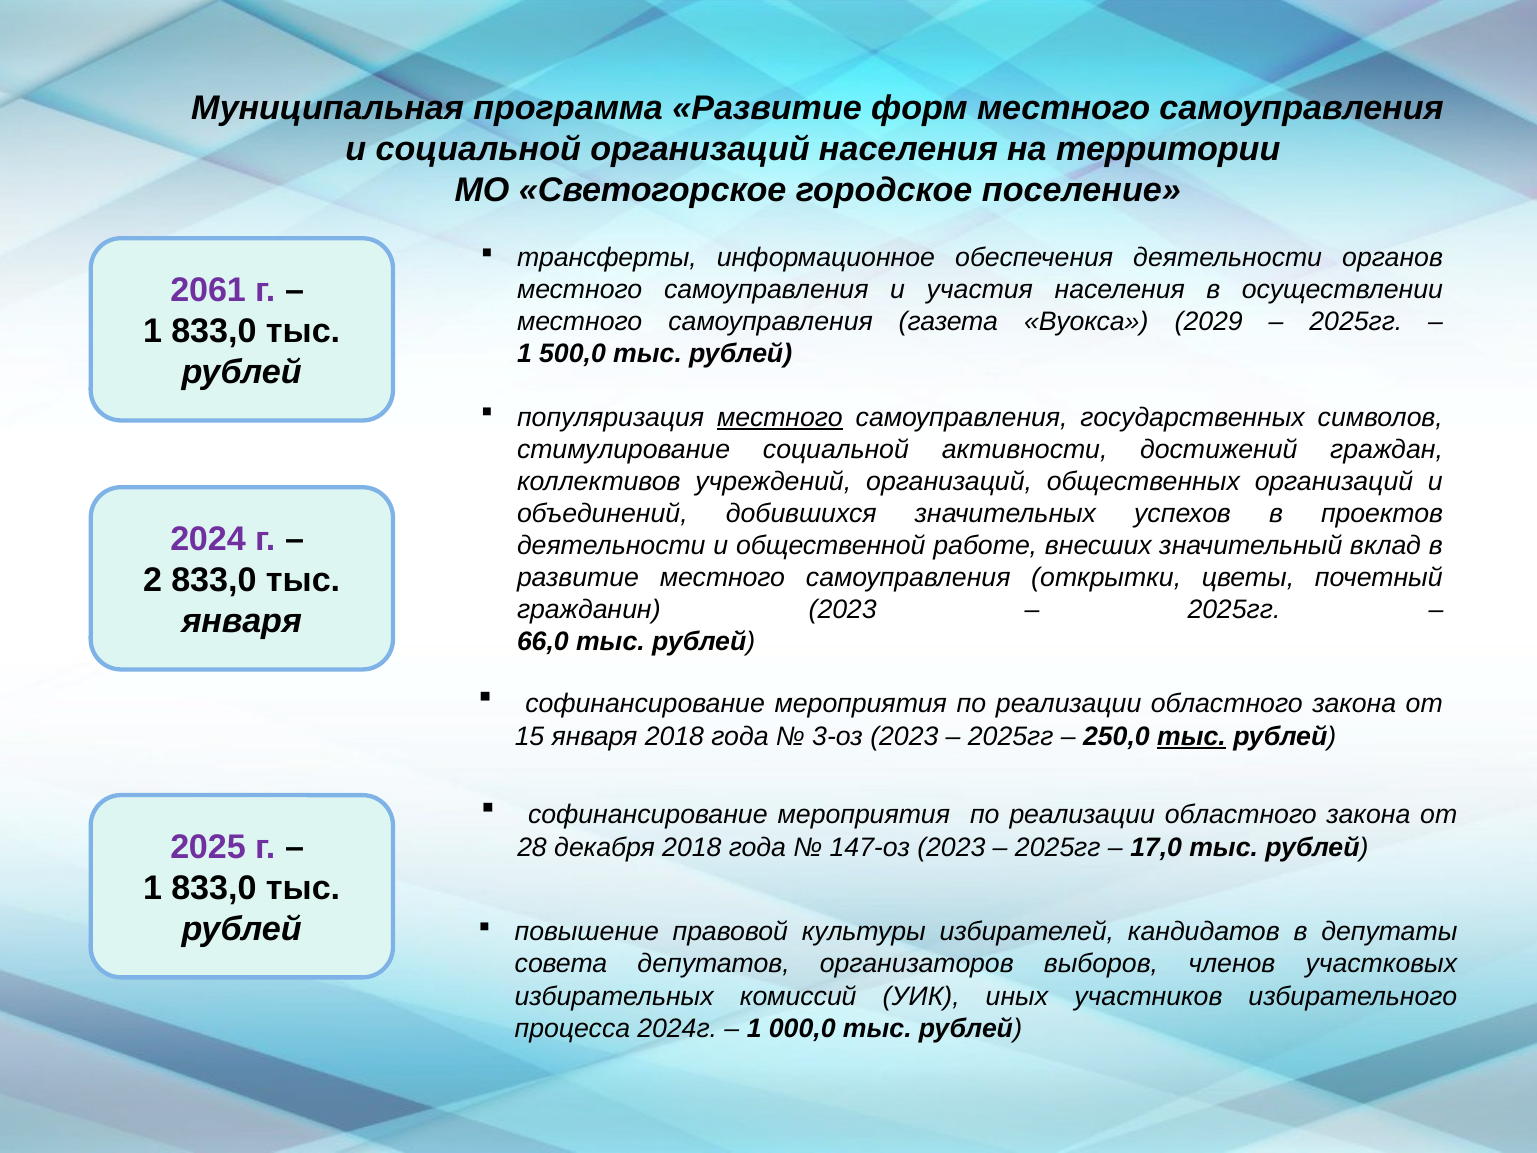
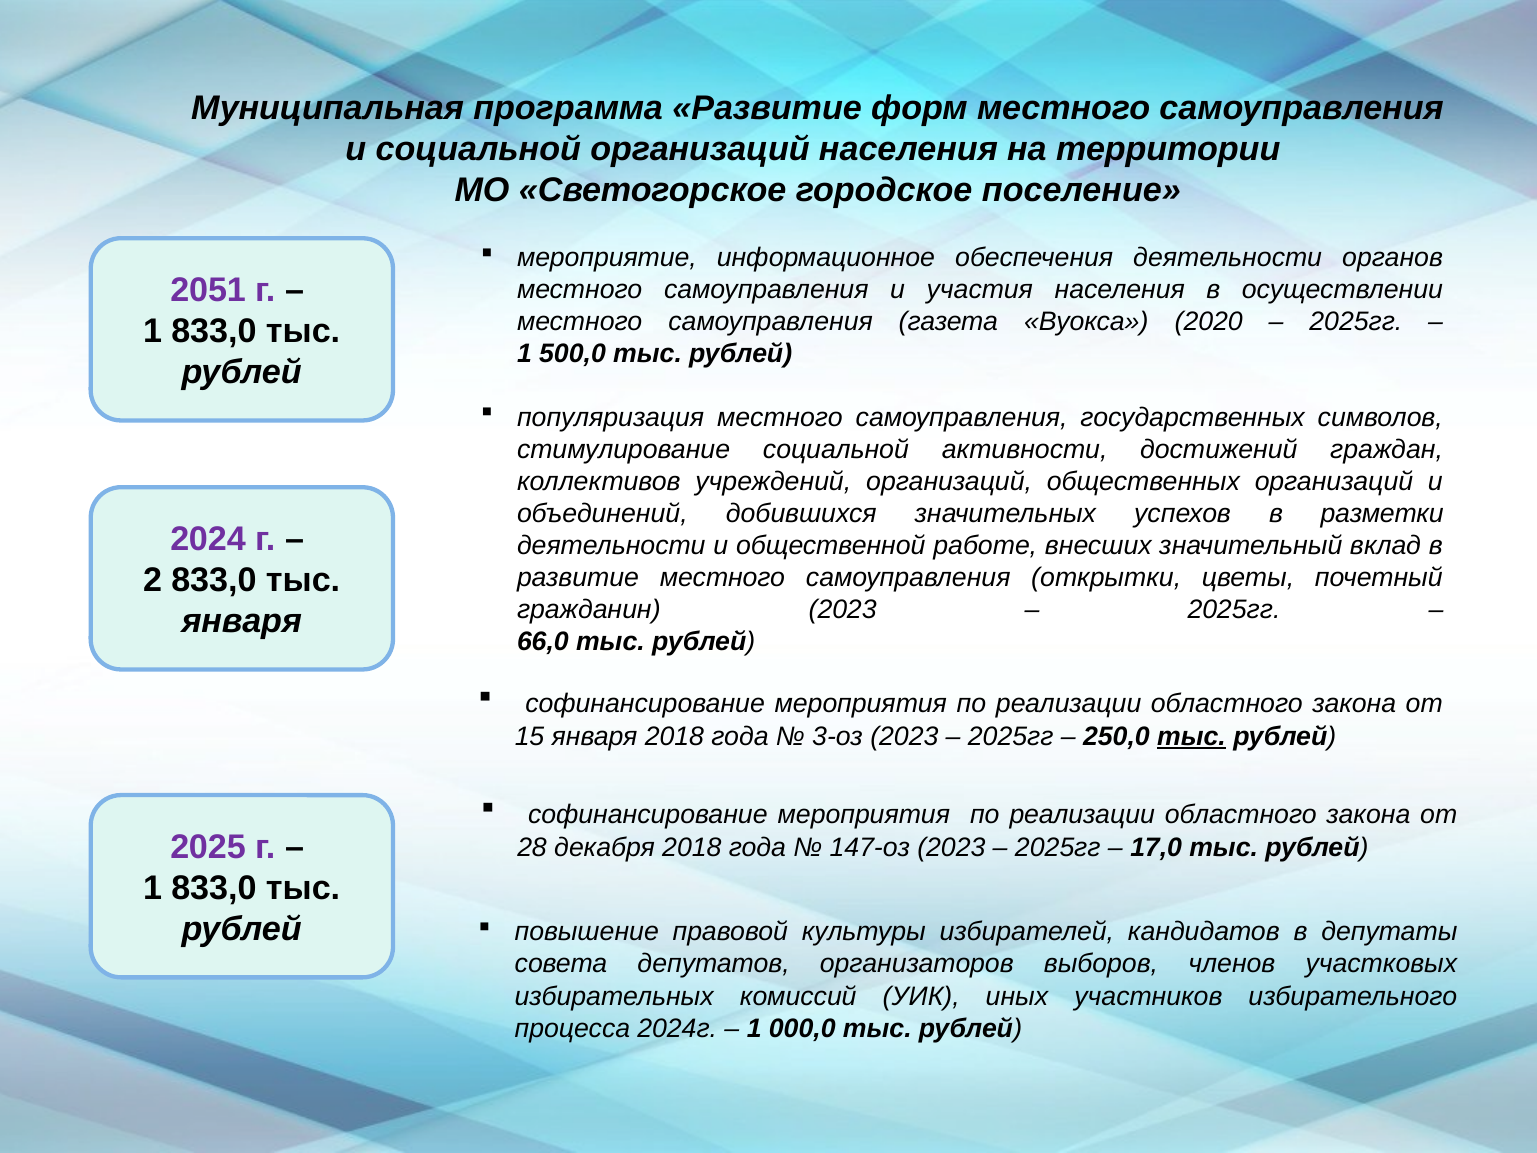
трансферты: трансферты -> мероприятие
2061: 2061 -> 2051
2029: 2029 -> 2020
местного at (780, 417) underline: present -> none
проектов: проектов -> разметки
